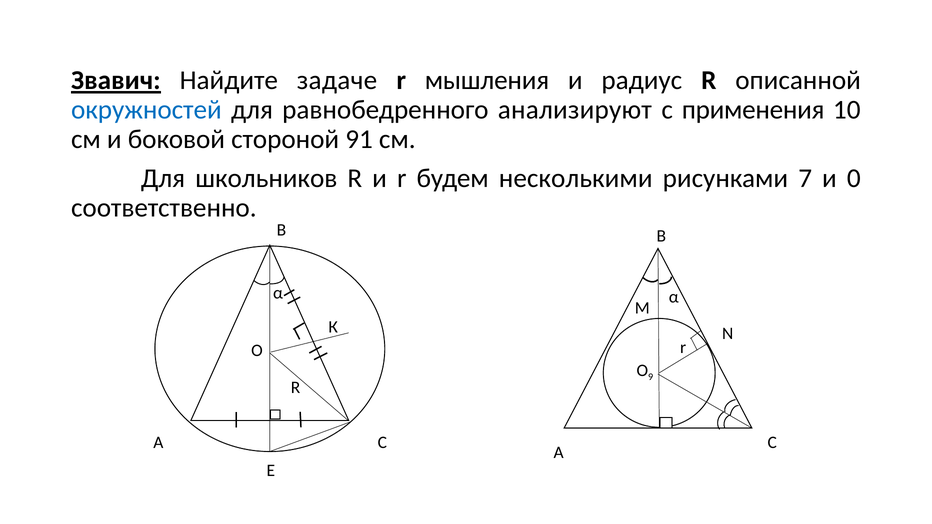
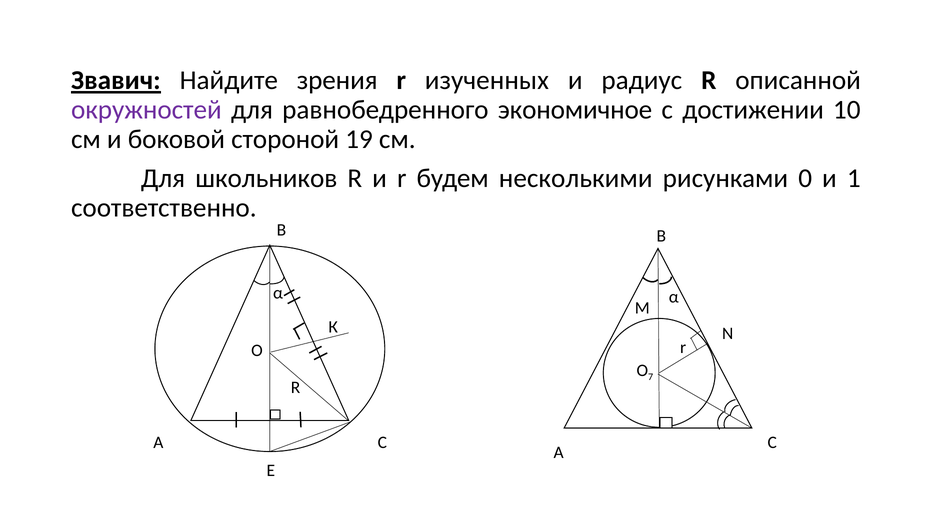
задаче: задаче -> зрения
мышления: мышления -> изученных
окружностей colour: blue -> purple
анализируют: анализируют -> экономичное
применения: применения -> достижении
91: 91 -> 19
7: 7 -> 0
0: 0 -> 1
9: 9 -> 7
